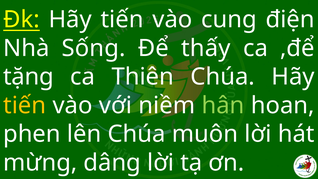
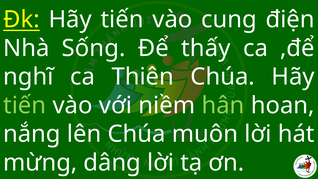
tặng: tặng -> nghĩ
tiến at (25, 105) colour: yellow -> light green
phen: phen -> nắng
